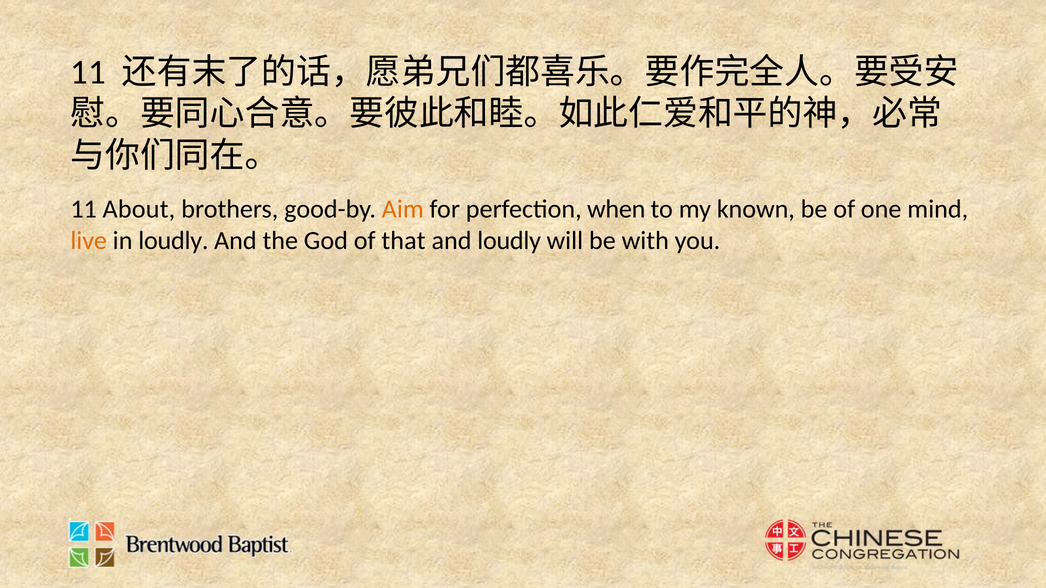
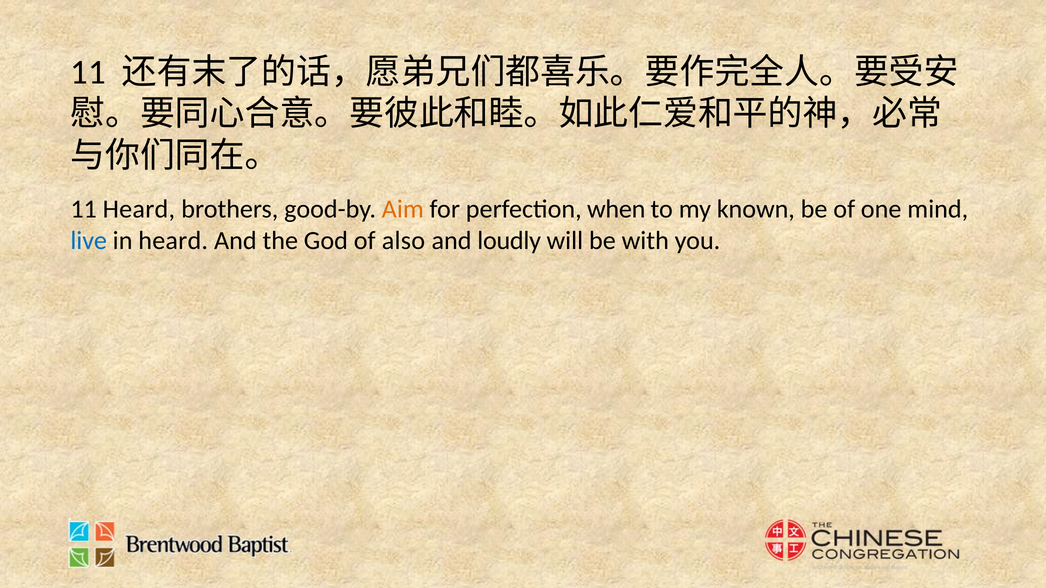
11 About: About -> Heard
live colour: orange -> blue
in loudly: loudly -> heard
that: that -> also
